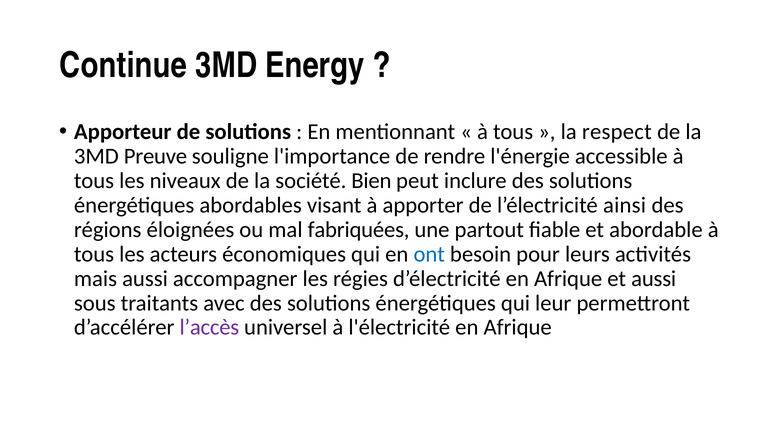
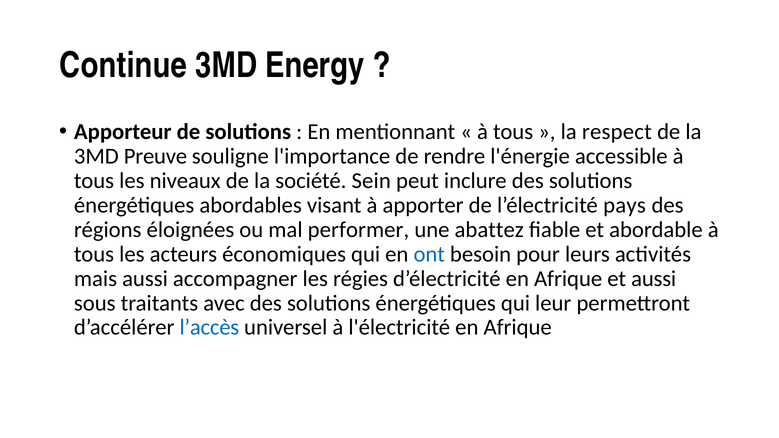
Bien: Bien -> Sein
ainsi: ainsi -> pays
fabriquées: fabriquées -> performer
partout: partout -> abattez
l’accès colour: purple -> blue
